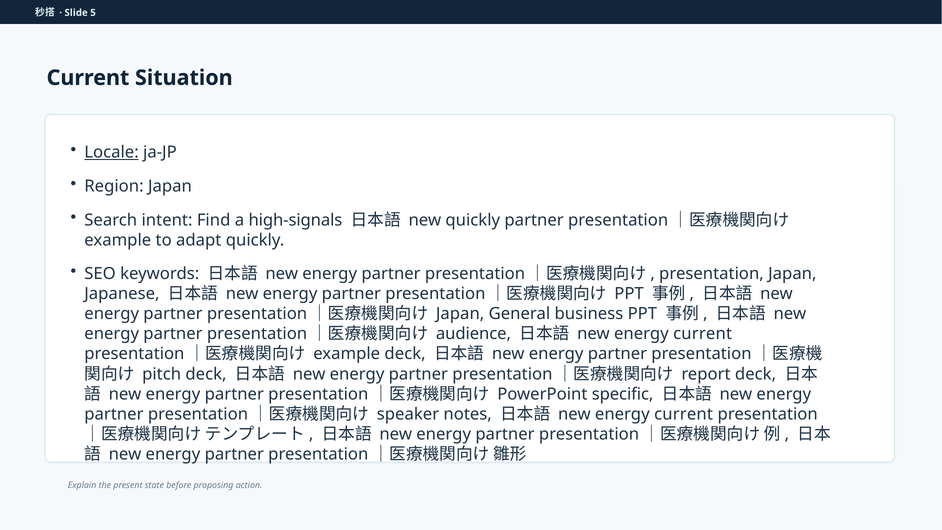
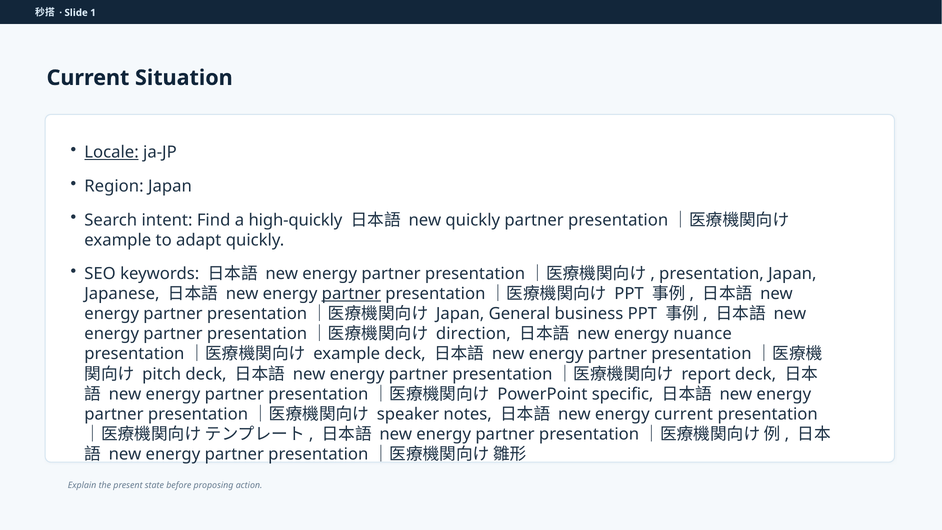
5: 5 -> 1
high-signals: high-signals -> high-quickly
partner at (351, 294) underline: none -> present
audience: audience -> direction
current at (703, 334): current -> nuance
